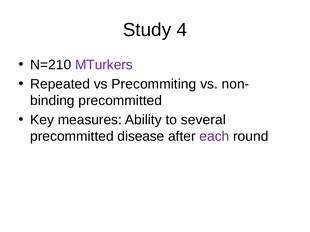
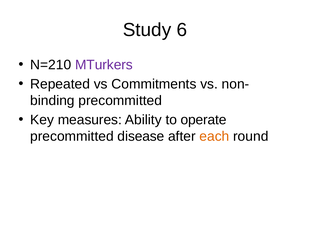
4: 4 -> 6
Precommiting: Precommiting -> Commitments
several: several -> operate
each colour: purple -> orange
